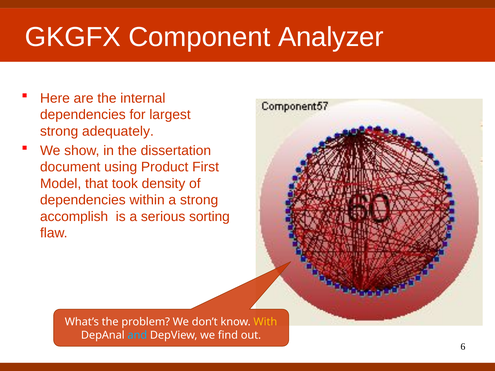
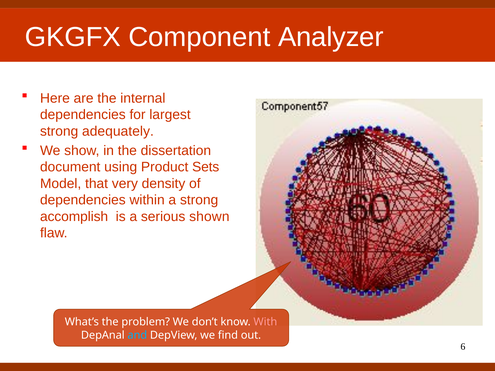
First: First -> Sets
took: took -> very
sorting: sorting -> shown
With colour: yellow -> pink
